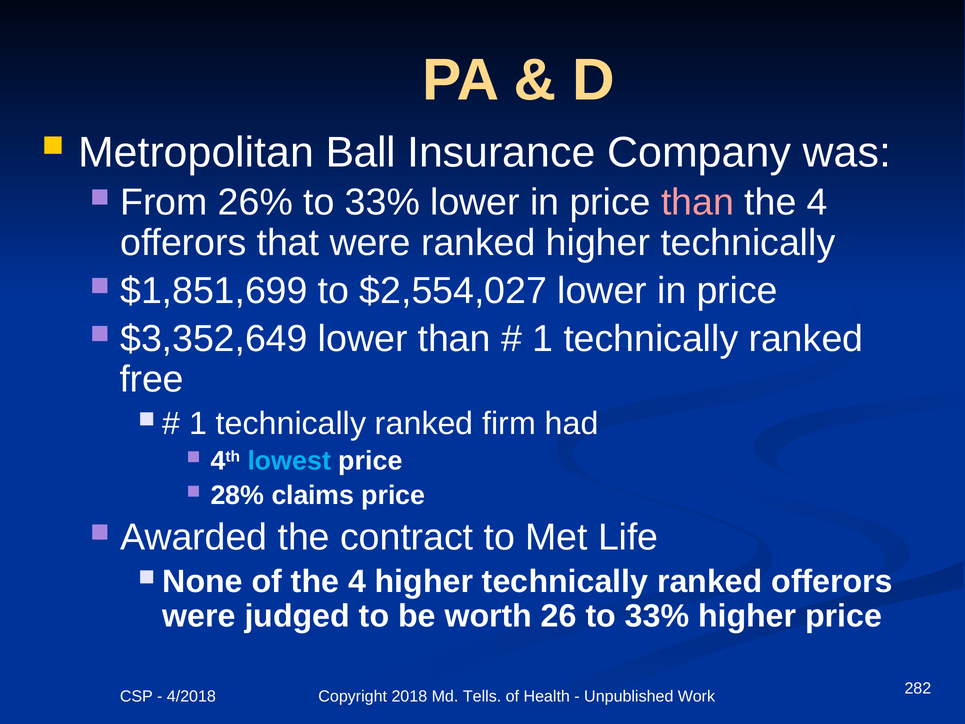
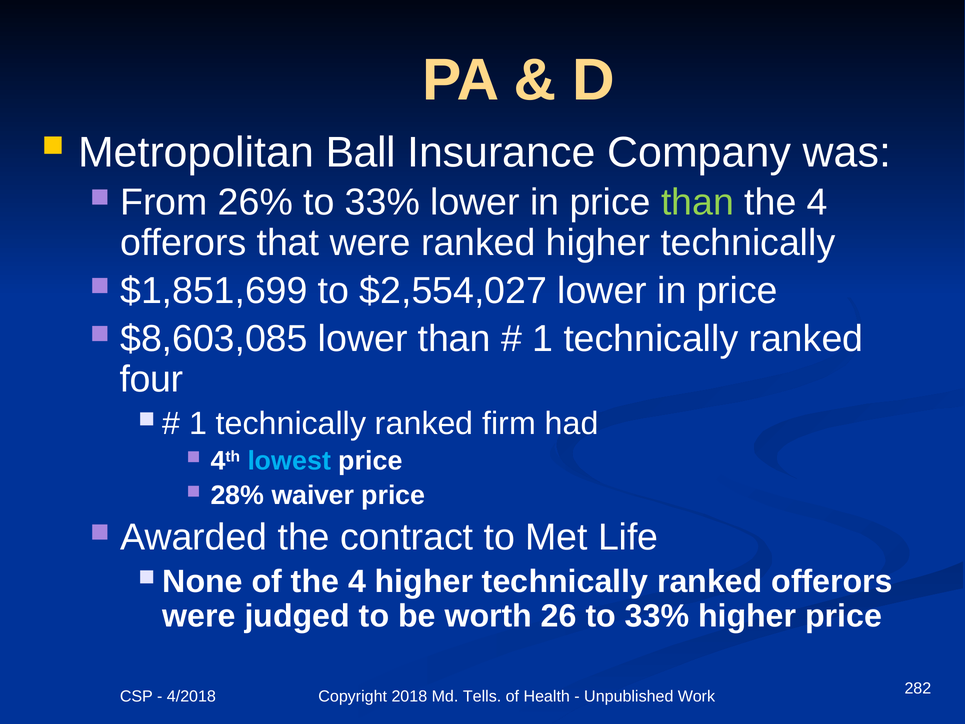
than at (698, 202) colour: pink -> light green
$3,352,649: $3,352,649 -> $8,603,085
free: free -> four
claims: claims -> waiver
